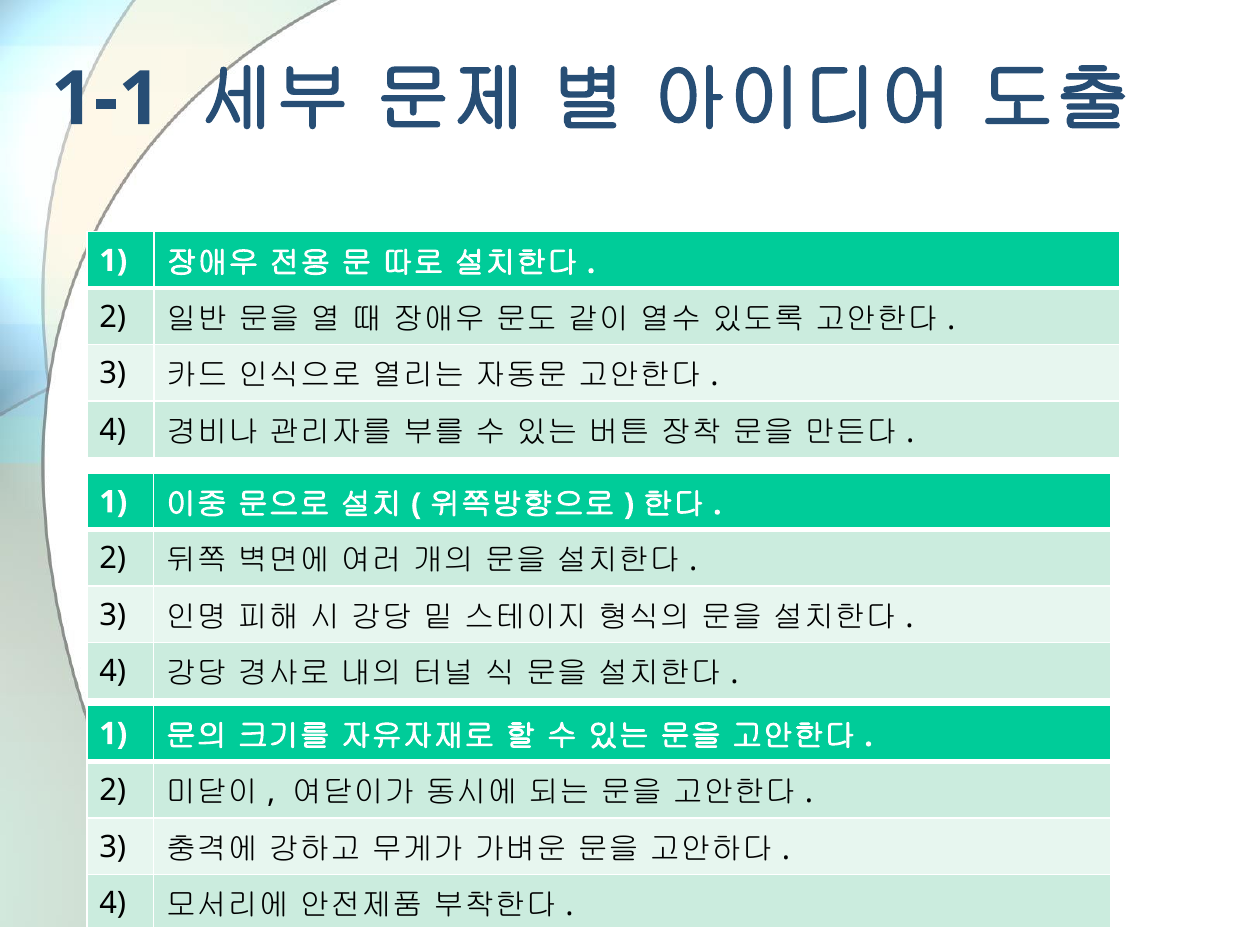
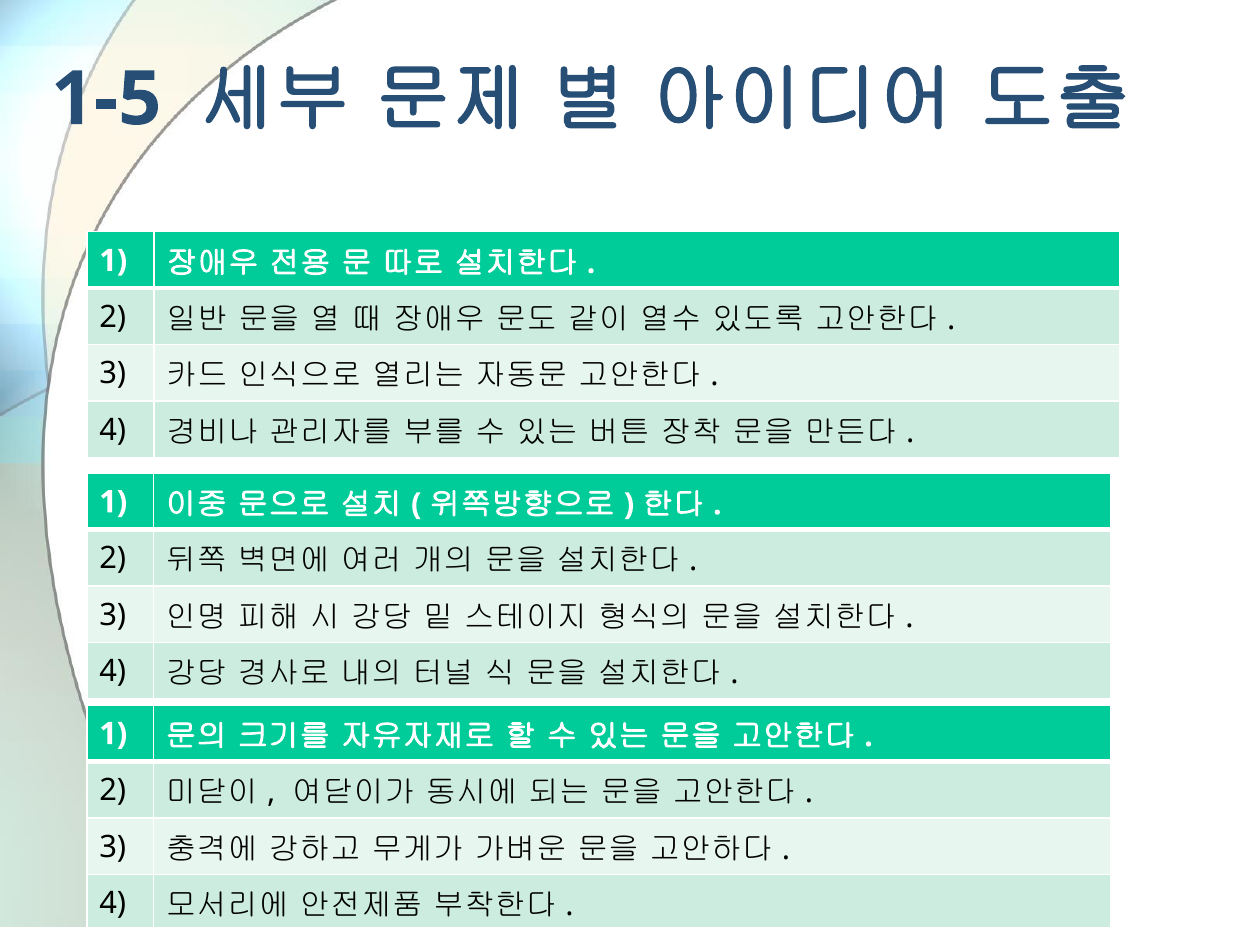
1-1: 1-1 -> 1-5
